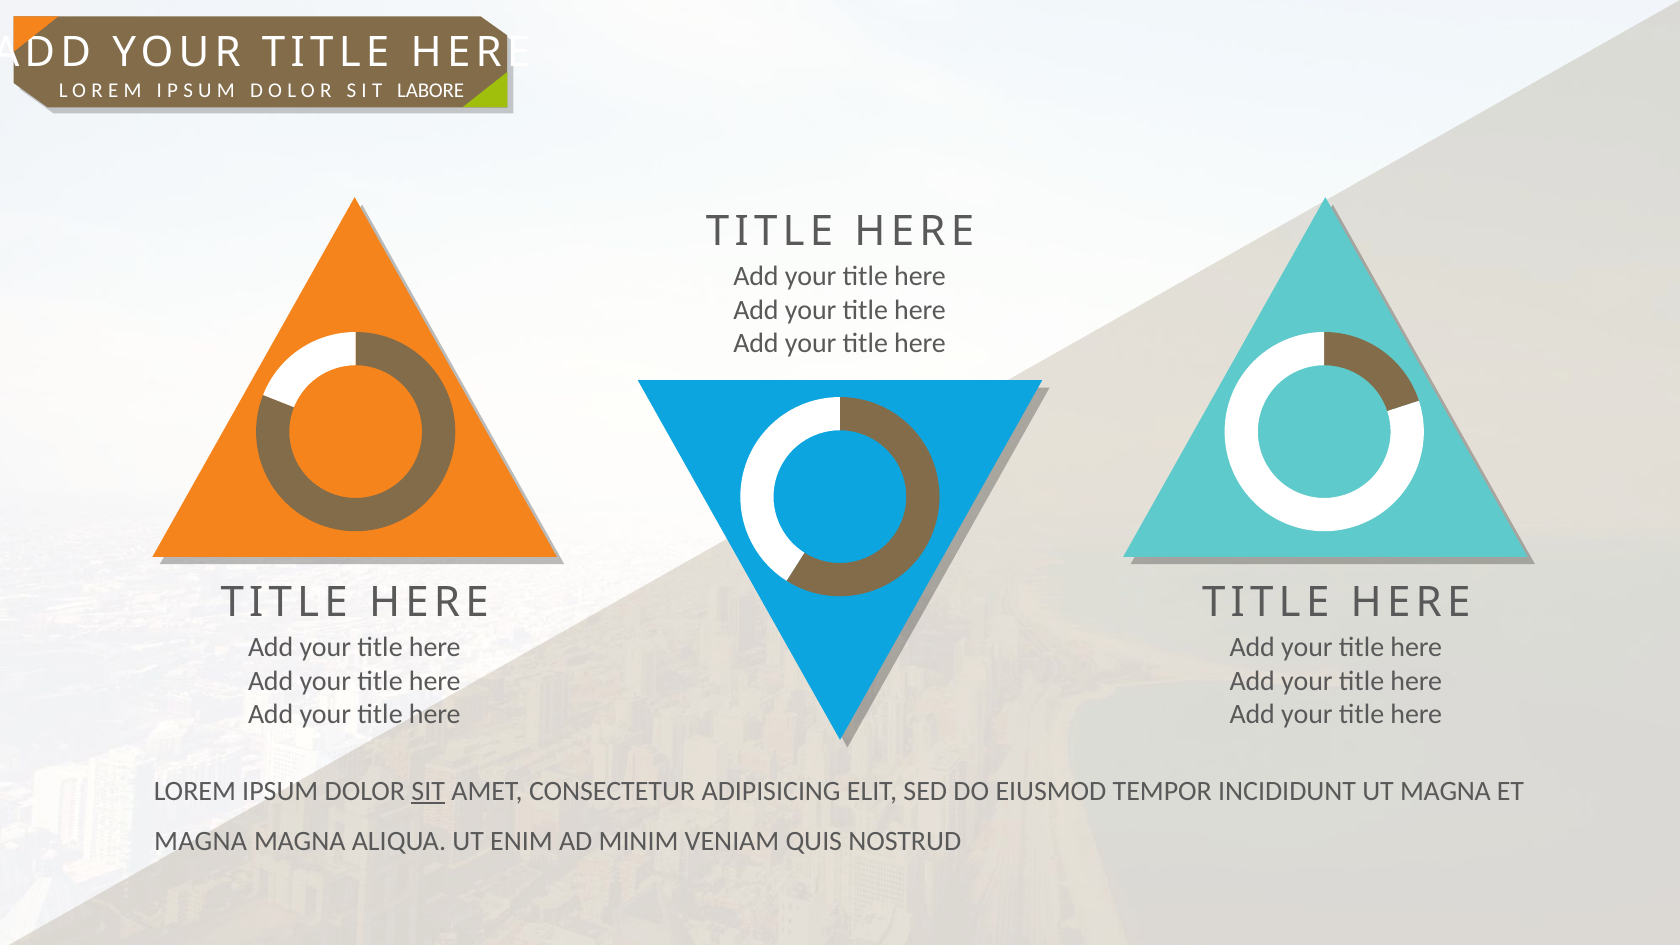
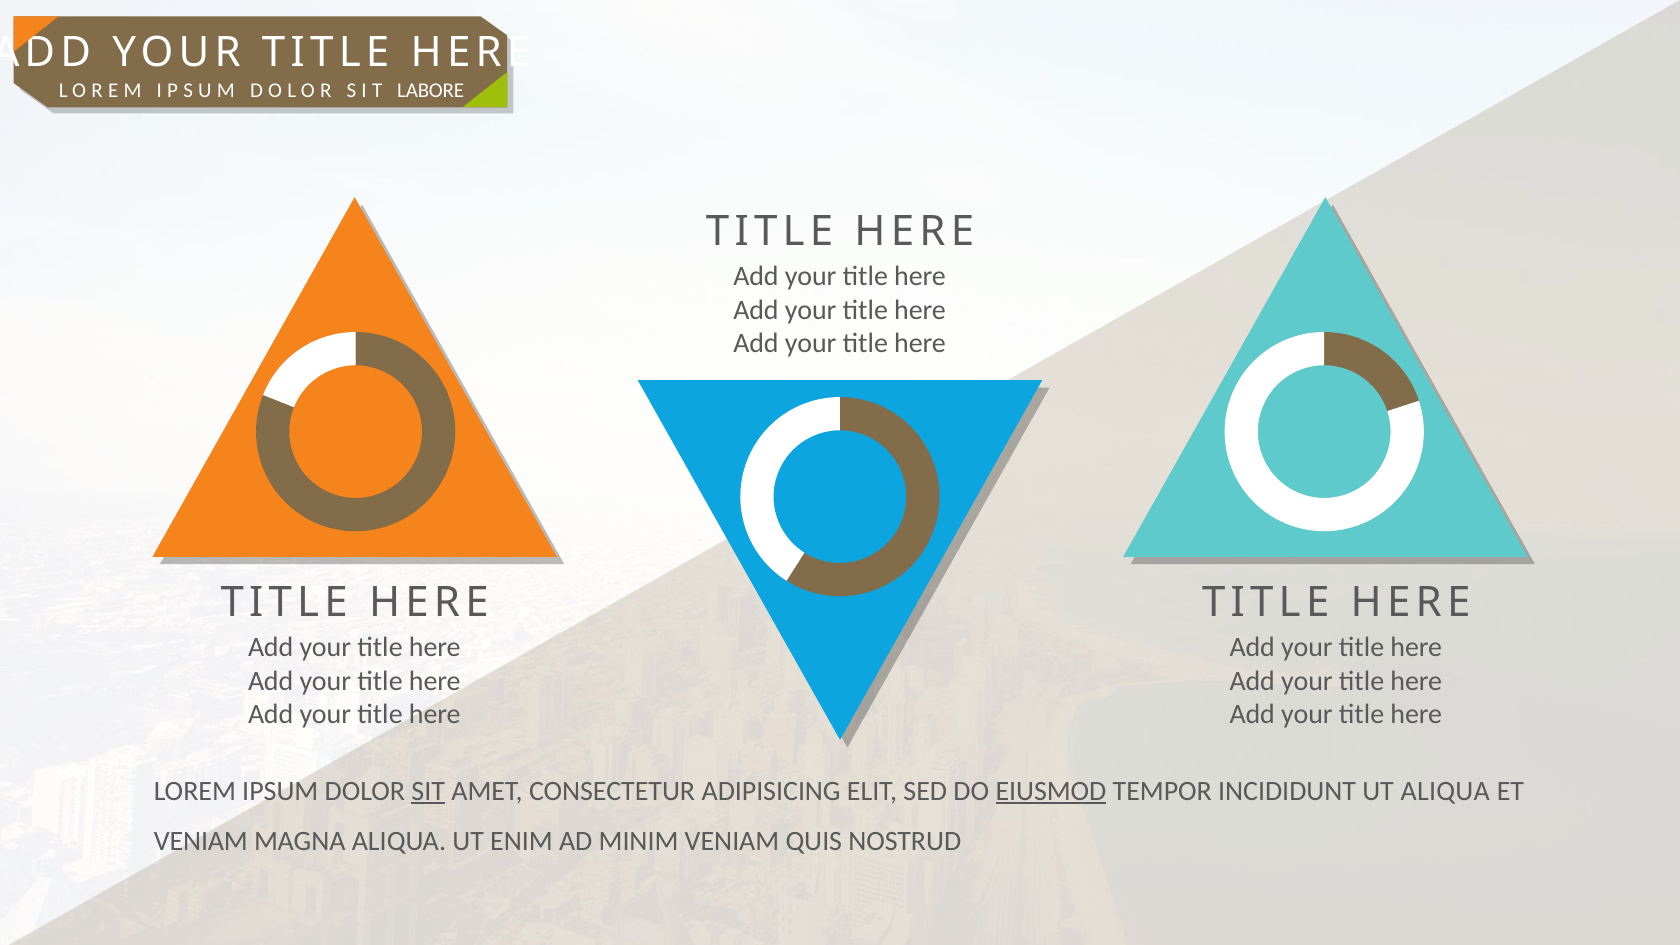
EIUSMOD underline: none -> present
UT MAGNA: MAGNA -> ALIQUA
MAGNA at (201, 842): MAGNA -> VENIAM
